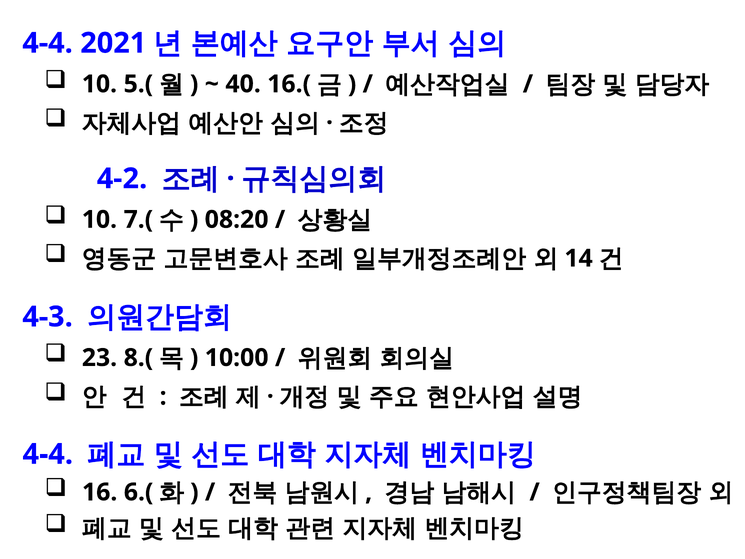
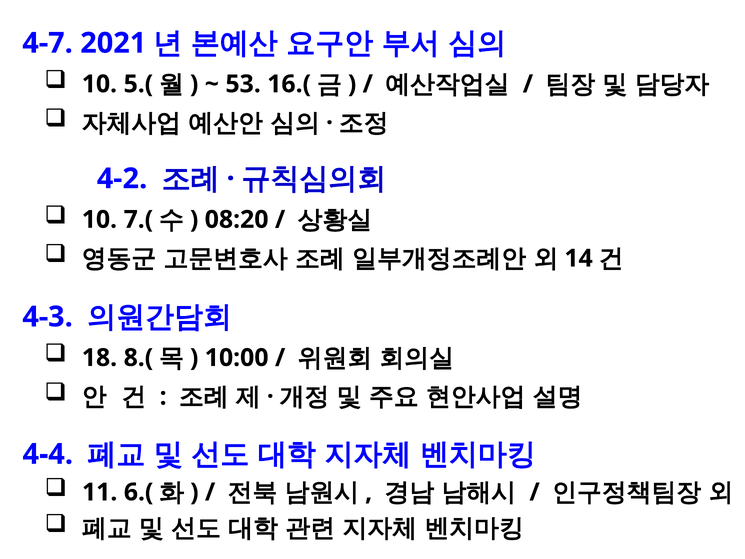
4-4 at (48, 43): 4-4 -> 4-7
40: 40 -> 53
23: 23 -> 18
16: 16 -> 11
